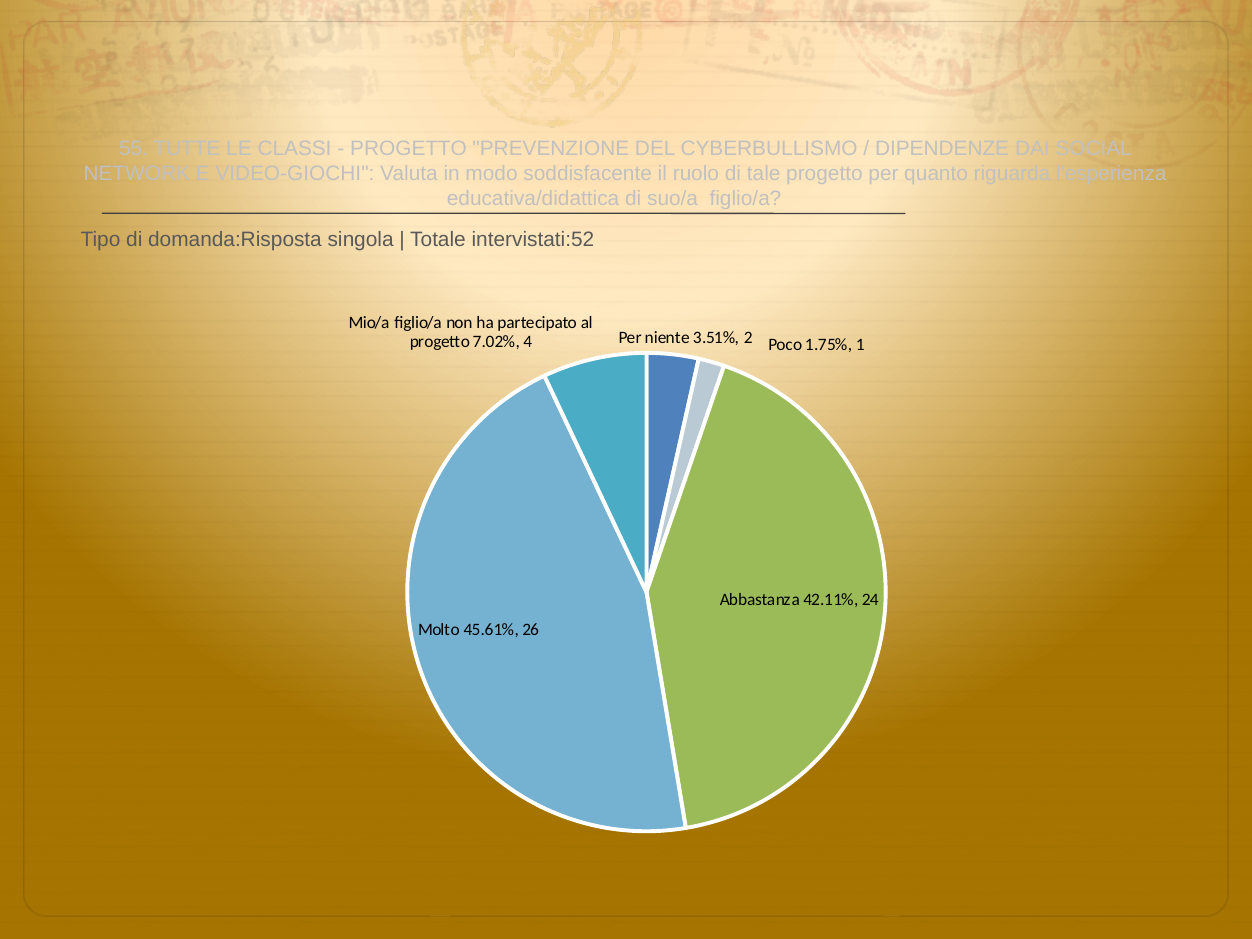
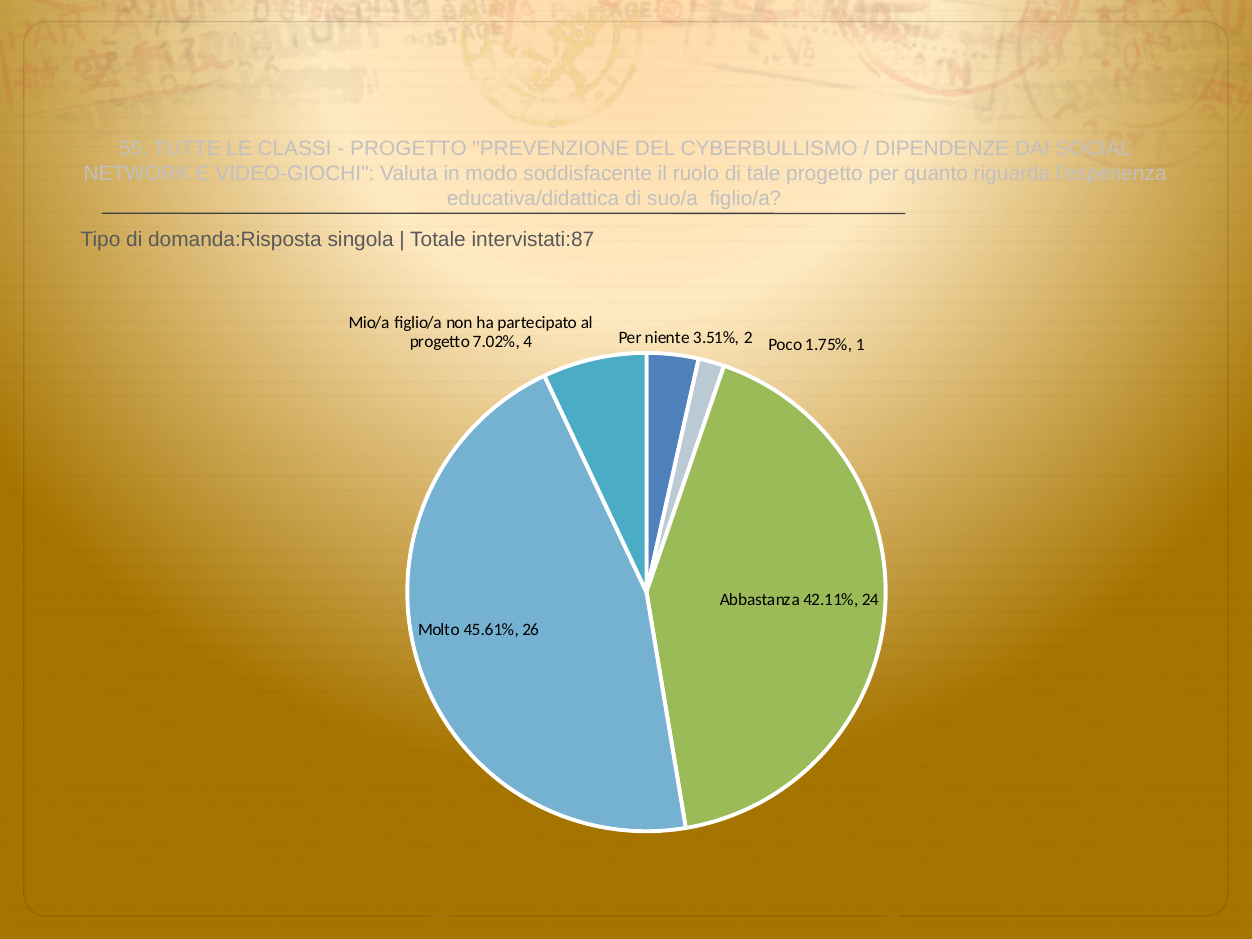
intervistati:52: intervistati:52 -> intervistati:87
